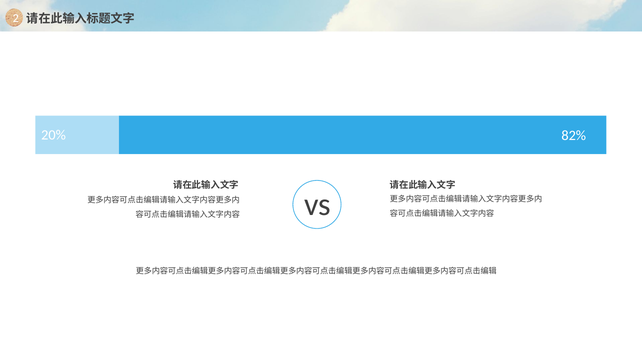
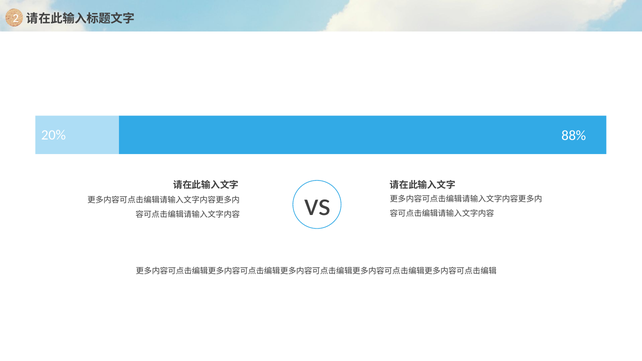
82%: 82% -> 88%
